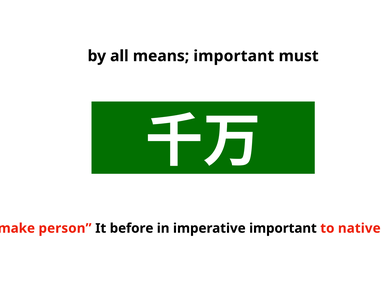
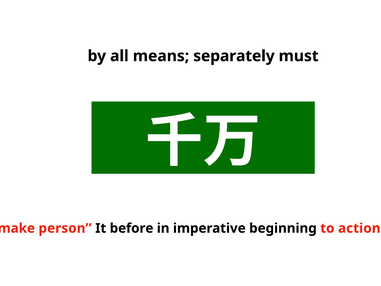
means important: important -> separately
imperative important: important -> beginning
native: native -> action
